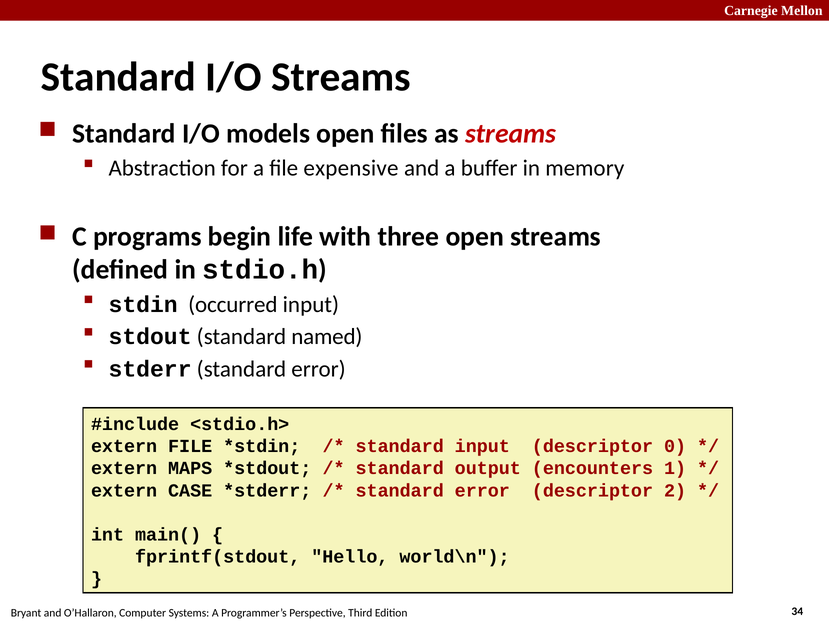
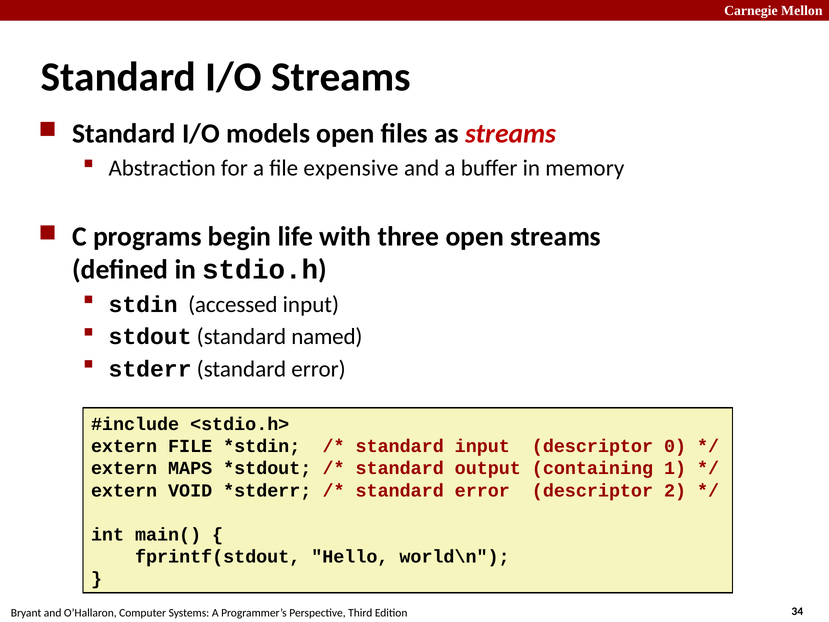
occurred: occurred -> accessed
encounters: encounters -> containing
CASE: CASE -> VOID
